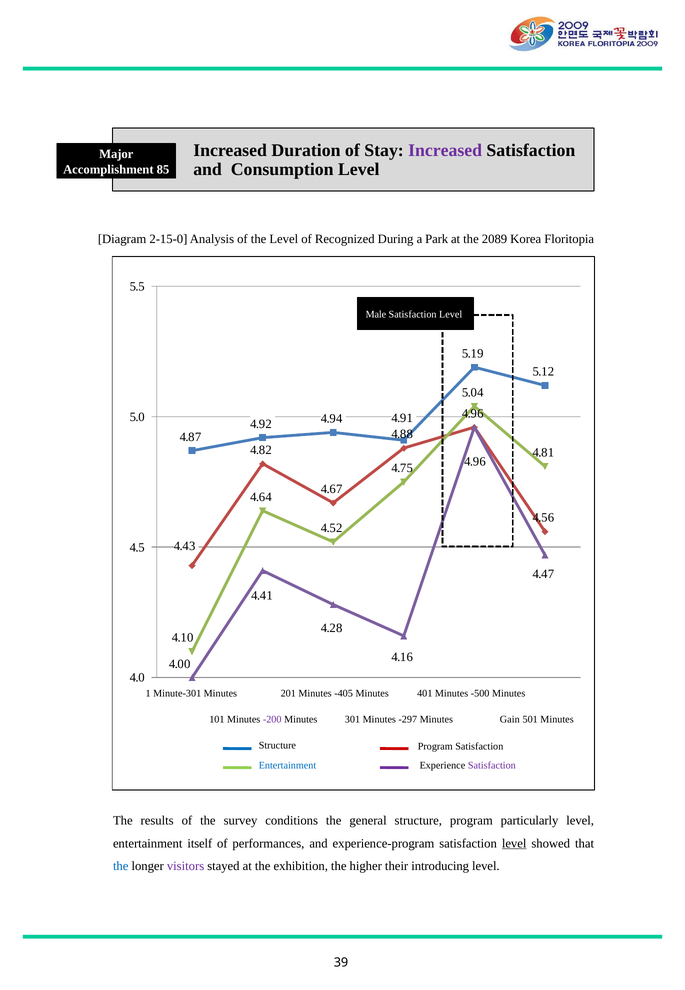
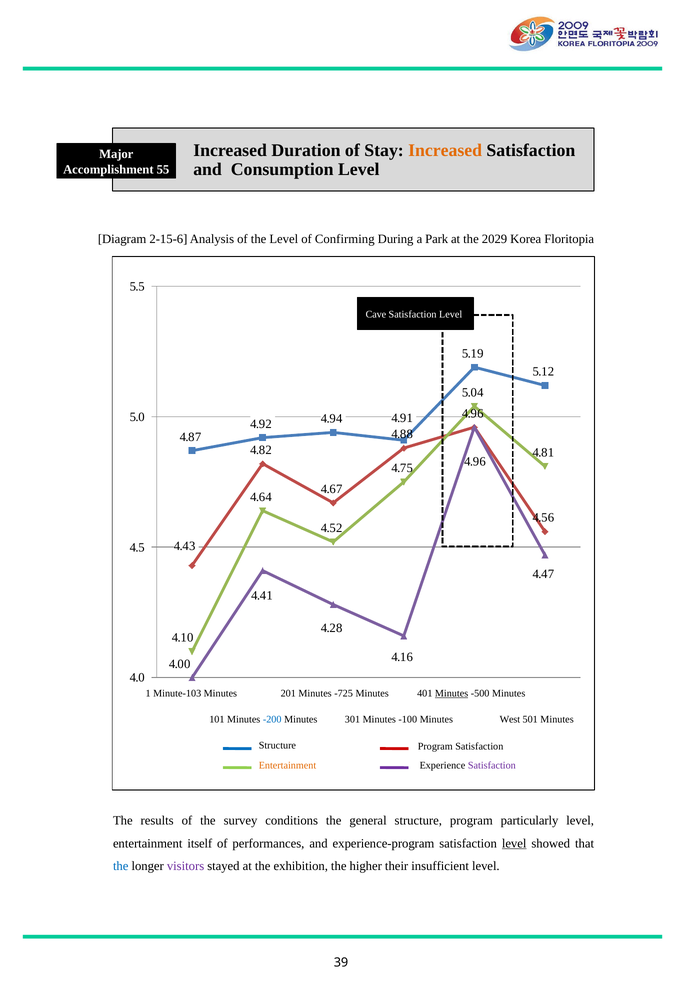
Increased at (445, 150) colour: purple -> orange
85: 85 -> 55
2-15-0: 2-15-0 -> 2-15-6
Recognized: Recognized -> Confirming
2089: 2089 -> 2029
Male: Male -> Cave
Minute-301: Minute-301 -> Minute-103
-405: -405 -> -725
Minutes at (452, 693) underline: none -> present
-200 colour: purple -> blue
-297: -297 -> -100
Gain: Gain -> West
Entertainment at (287, 765) colour: blue -> orange
introducing: introducing -> insufficient
